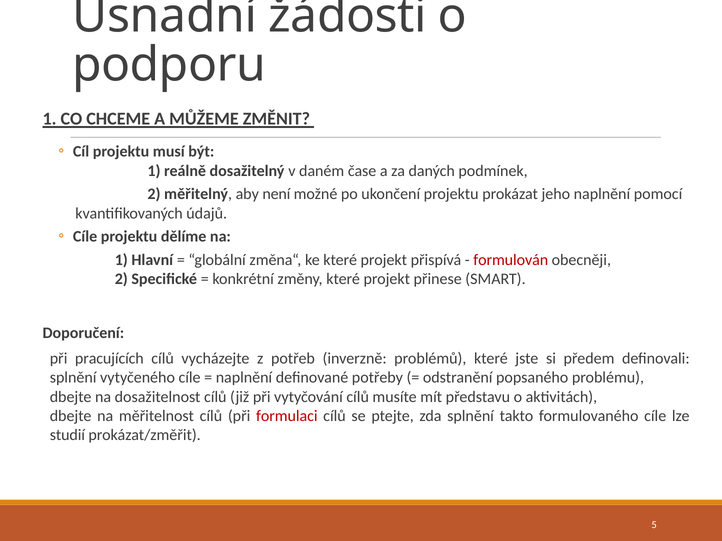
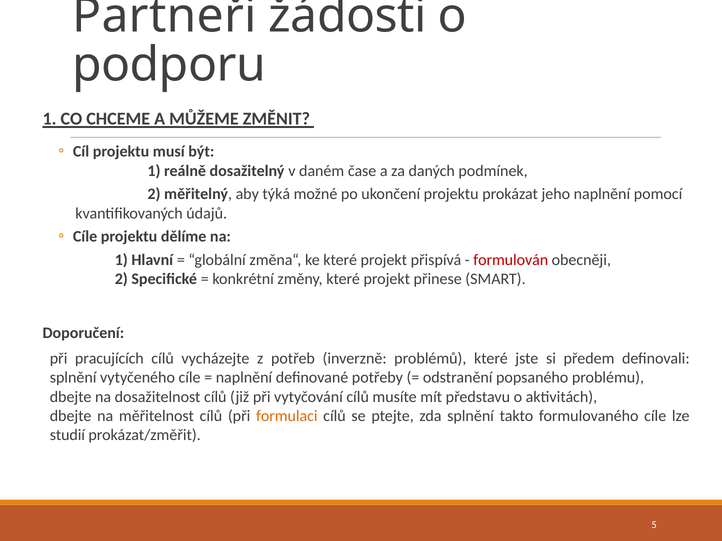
Usnadní: Usnadní -> Partneři
není: není -> týká
formulaci colour: red -> orange
